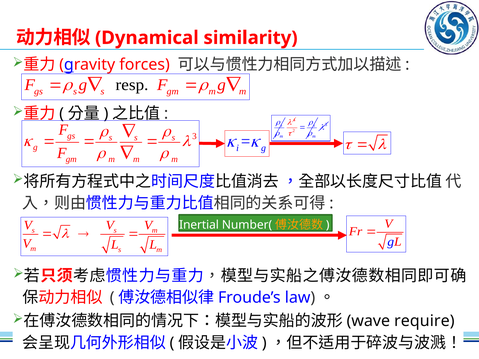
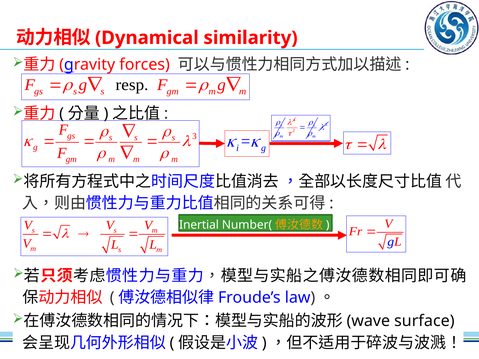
require: require -> surface
